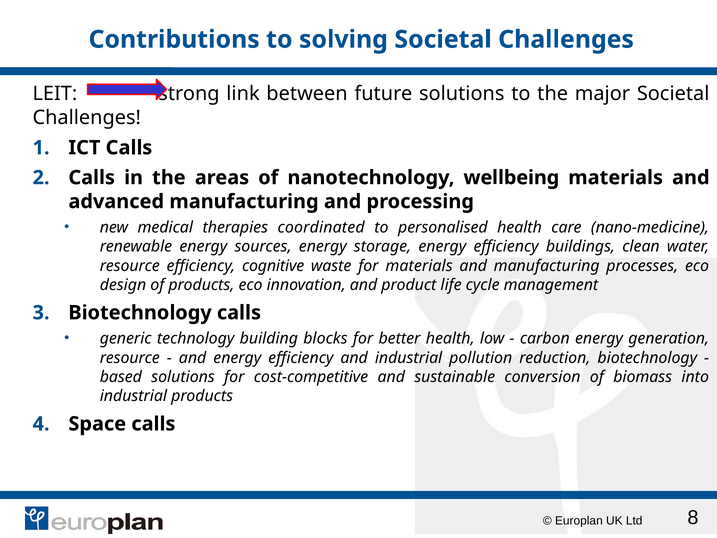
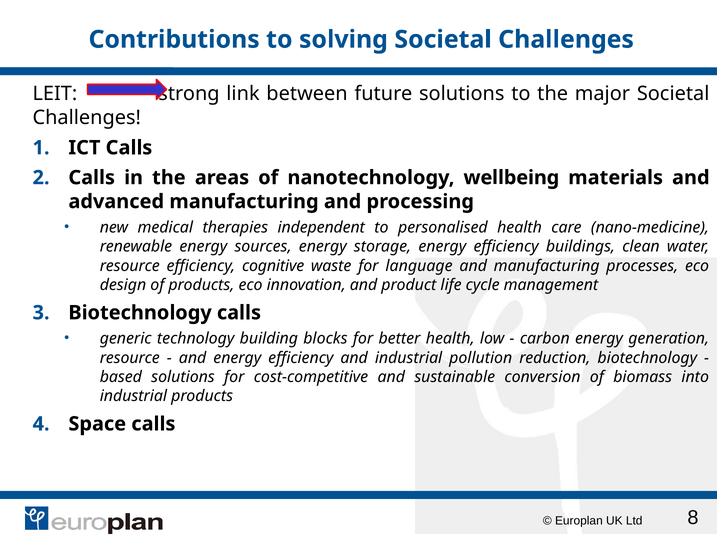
coordinated: coordinated -> independent
for materials: materials -> language
